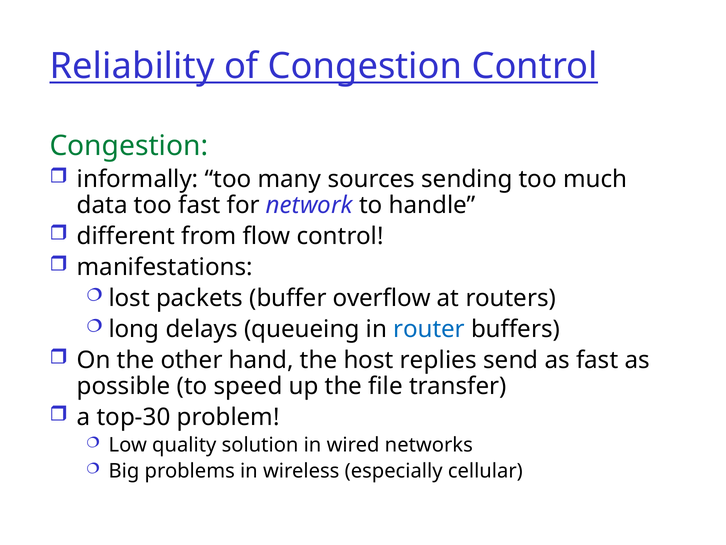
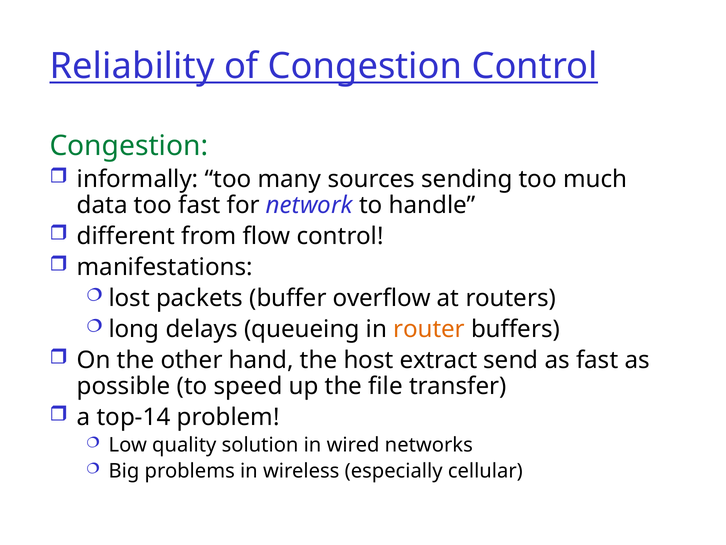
router colour: blue -> orange
replies: replies -> extract
top-30: top-30 -> top-14
